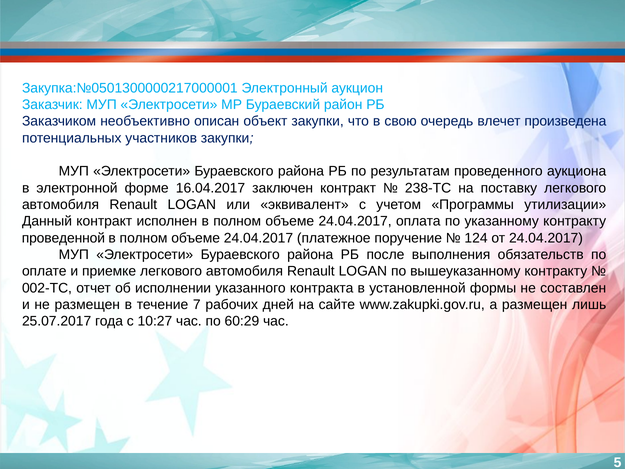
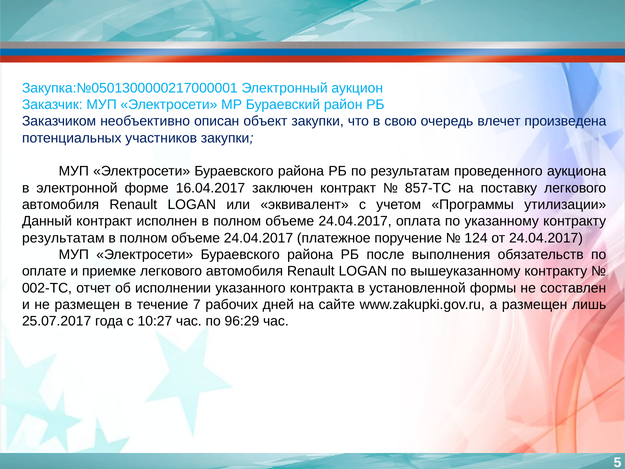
238-ТС: 238-ТС -> 857-ТС
проведенной at (63, 238): проведенной -> результатам
60:29: 60:29 -> 96:29
